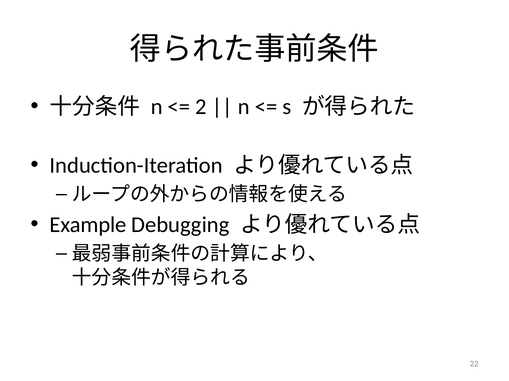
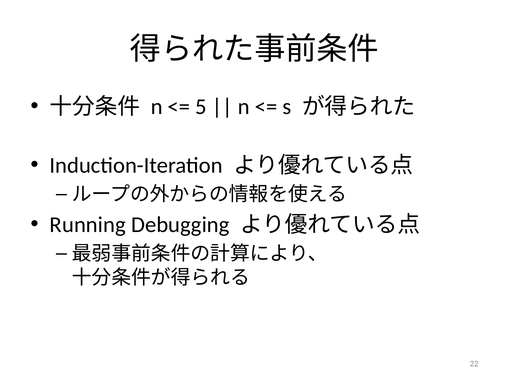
2: 2 -> 5
Example: Example -> Running
